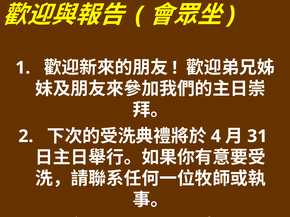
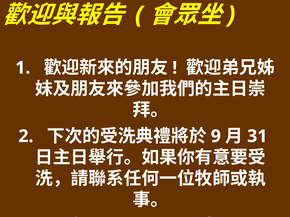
4: 4 -> 9
